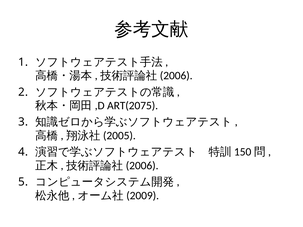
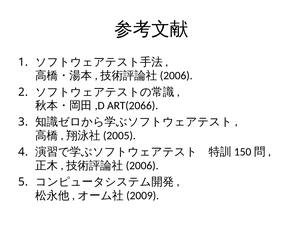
ART(2075: ART(2075 -> ART(2066
